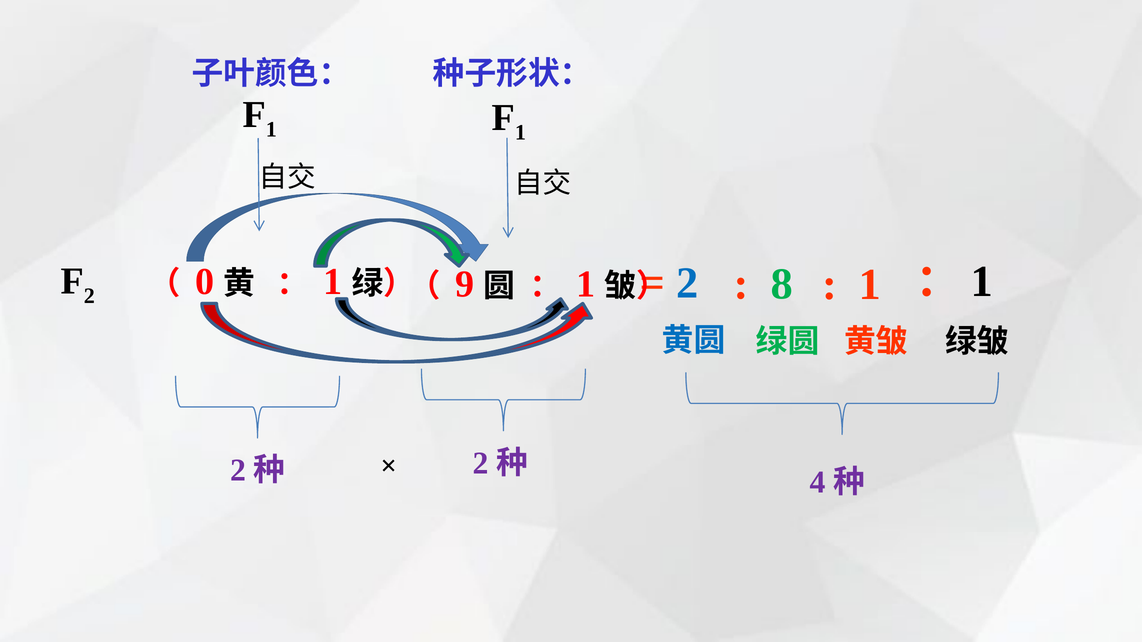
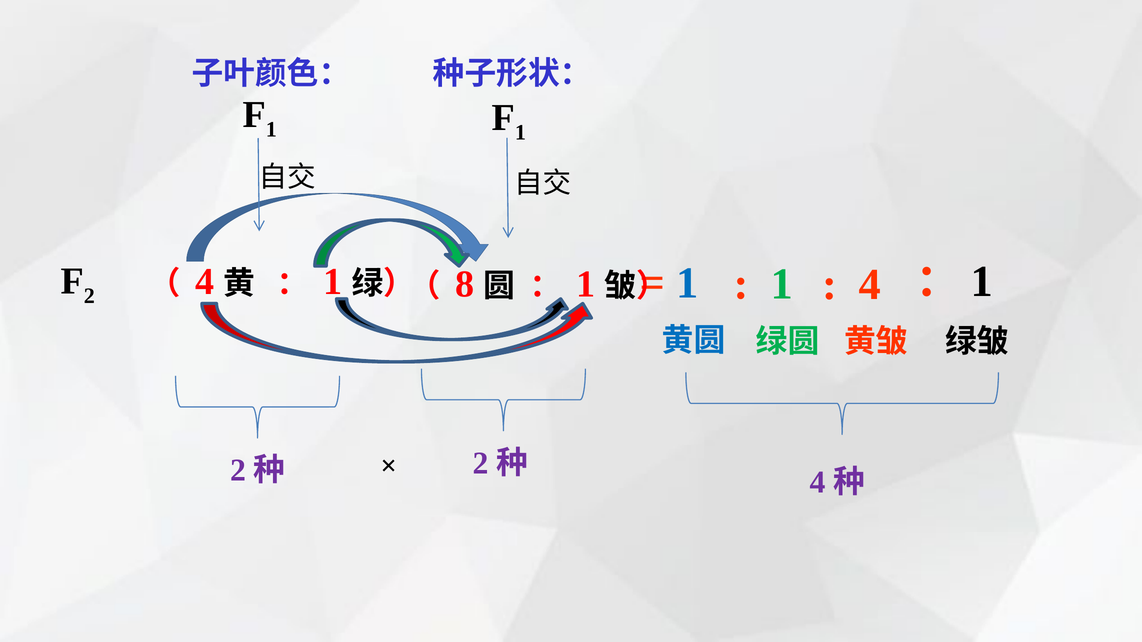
2 at (687, 283): 2 -> 1
1 at (870, 285): 1 -> 4
0 at (205, 282): 0 -> 4
9: 9 -> 8
8 at (782, 284): 8 -> 1
